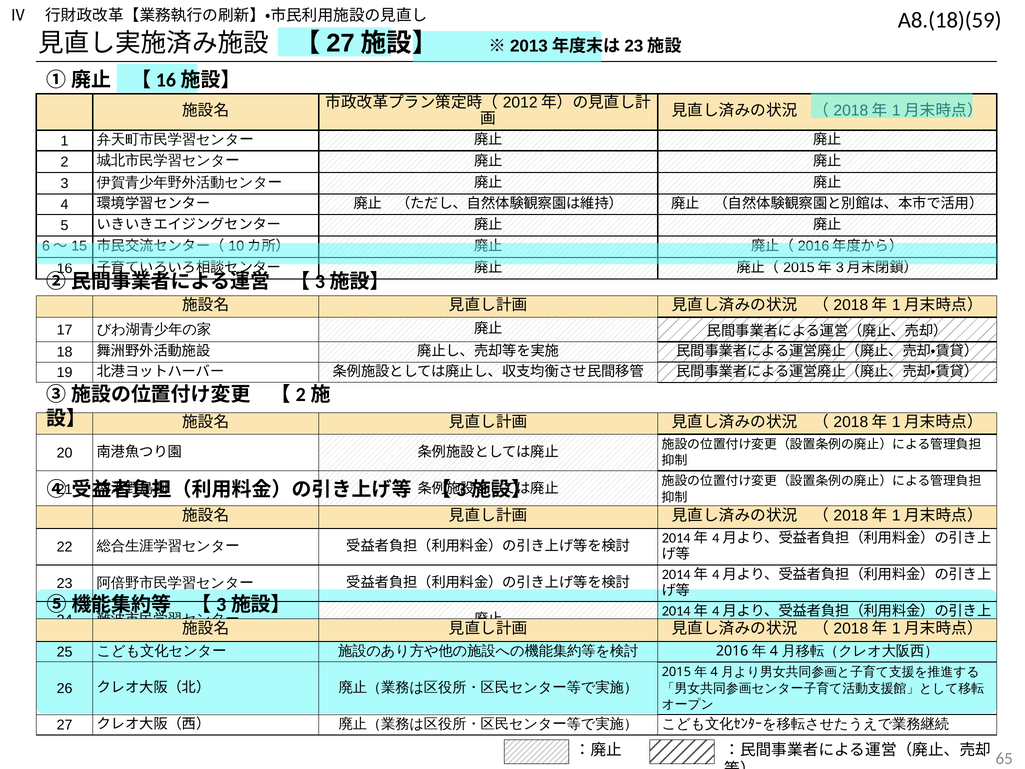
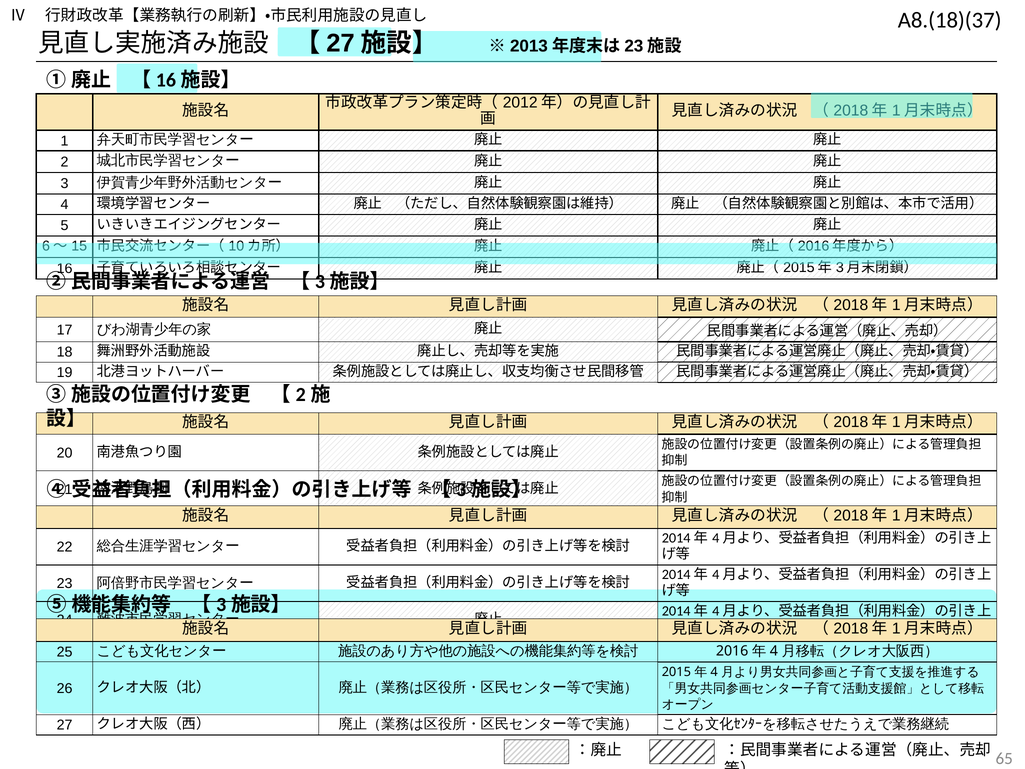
A8.(18)(59: A8.(18)(59 -> A8.(18)(37
